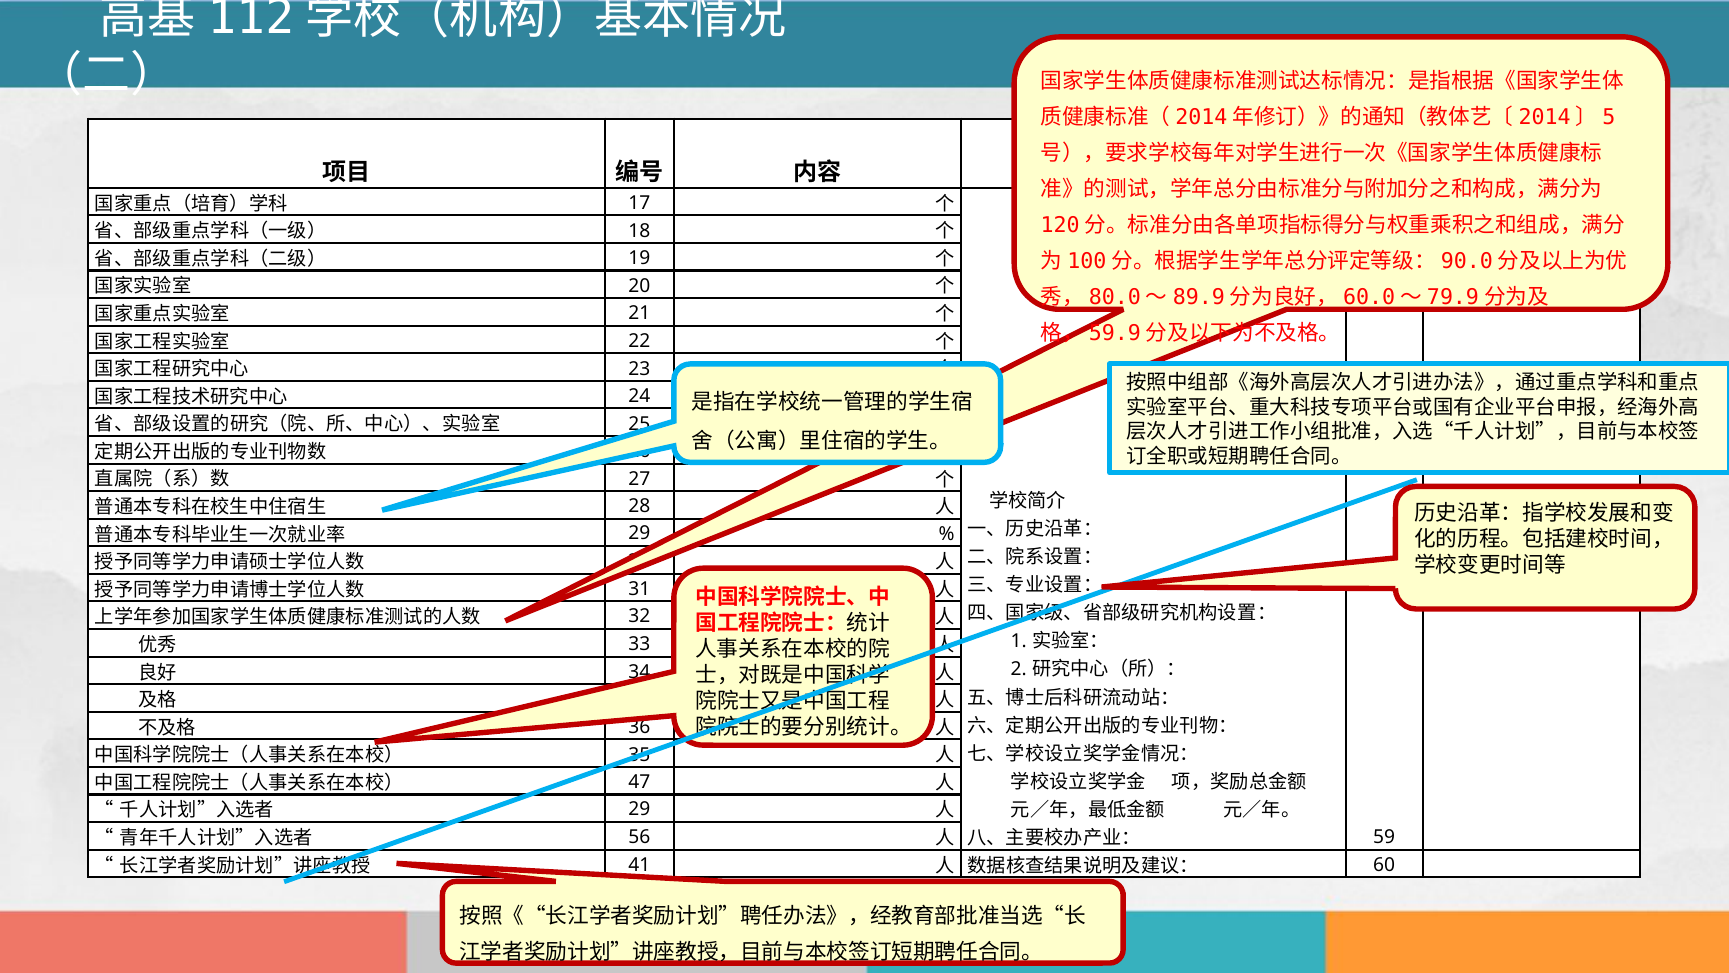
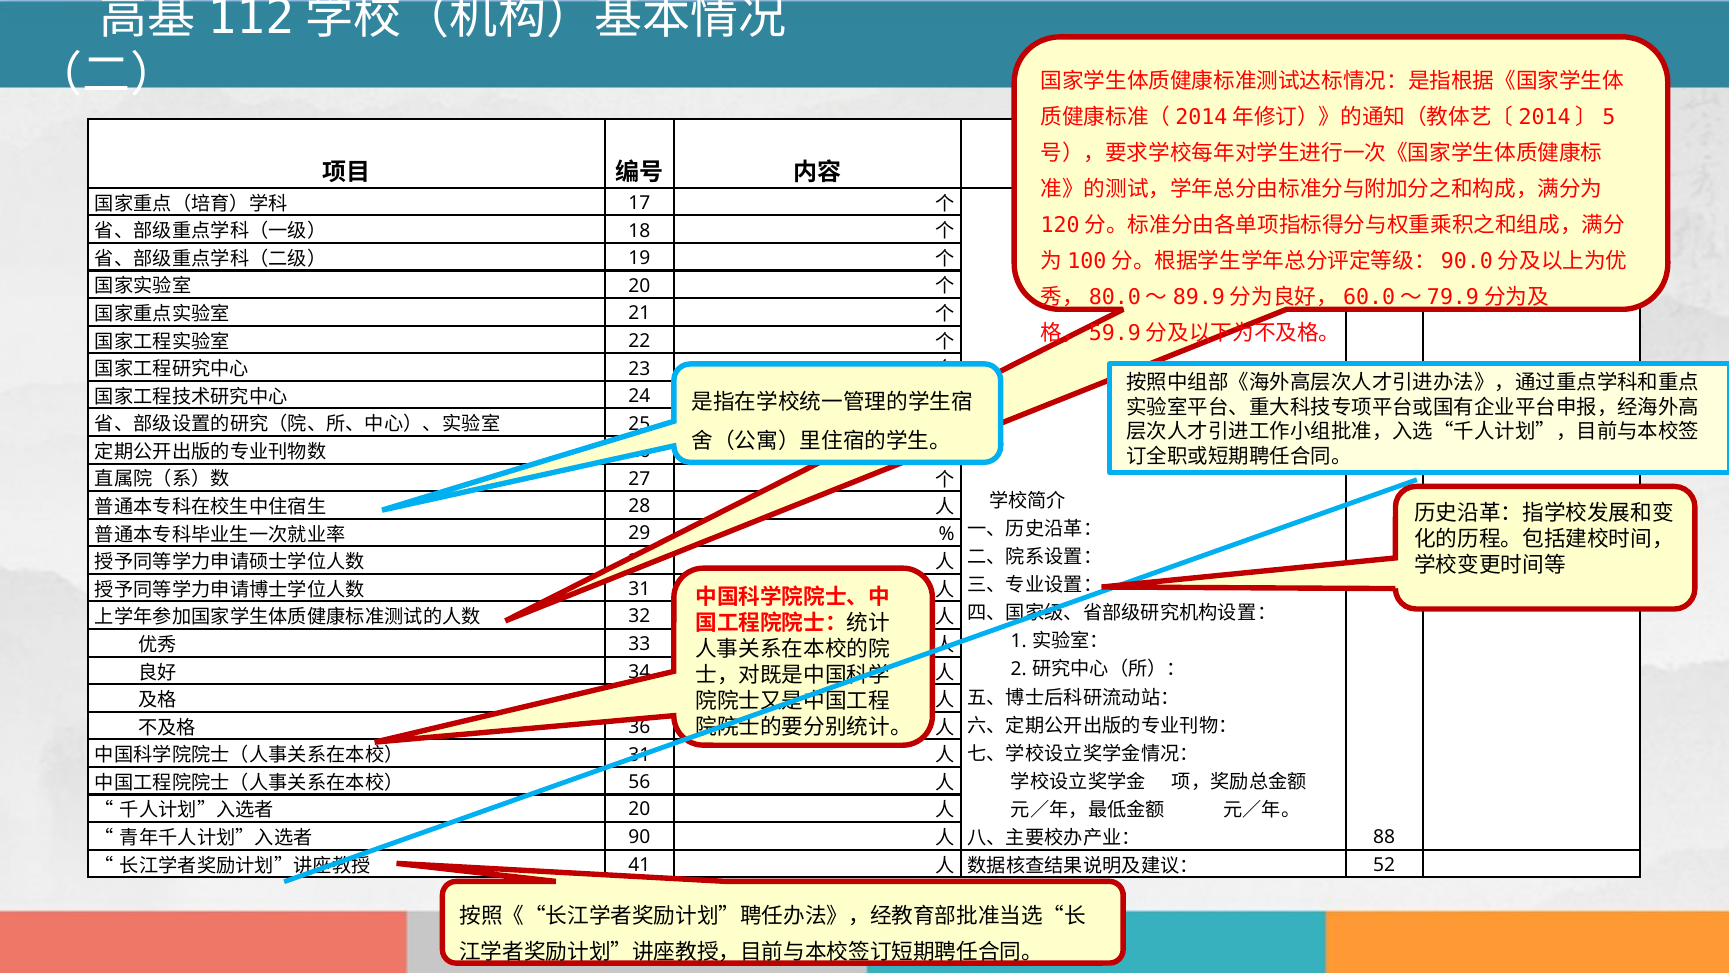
35 at (639, 754): 35 -> 31
47: 47 -> 56
29 at (639, 809): 29 -> 20
59: 59 -> 88
56: 56 -> 90
60: 60 -> 52
